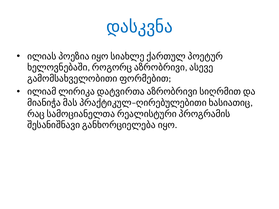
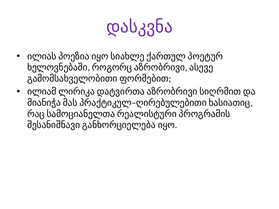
დასკვნა colour: blue -> purple
